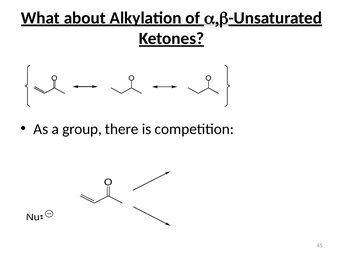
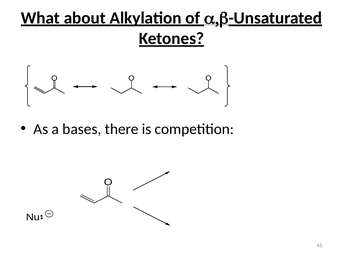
group: group -> bases
